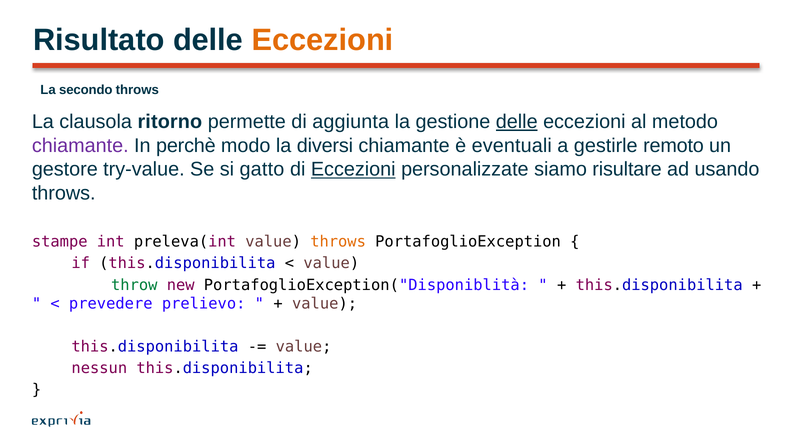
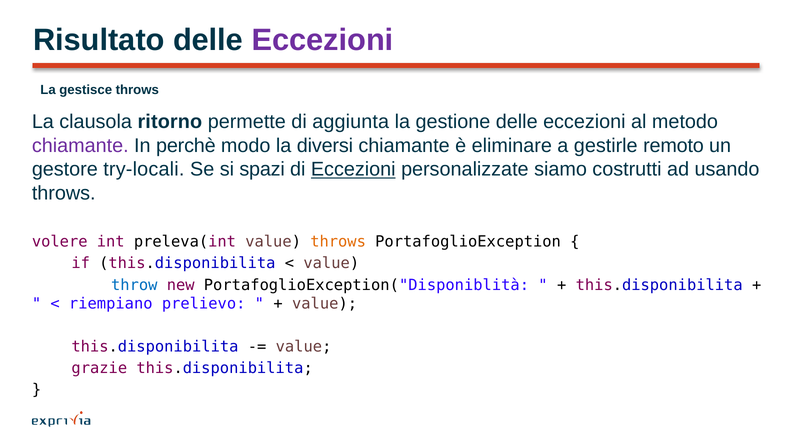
Eccezioni at (322, 40) colour: orange -> purple
secondo: secondo -> gestisce
delle at (517, 122) underline: present -> none
eventuali: eventuali -> eliminare
try-value: try-value -> try-locali
gatto: gatto -> spazi
risultare: risultare -> costrutti
stampe: stampe -> volere
throw colour: green -> blue
prevedere: prevedere -> riempiano
nessun: nessun -> grazie
